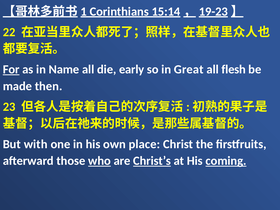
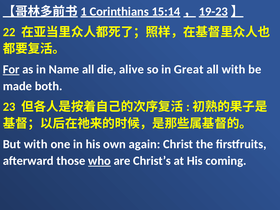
early: early -> alive
all flesh: flesh -> with
then: then -> both
place: place -> again
Christ’s underline: present -> none
coming underline: present -> none
